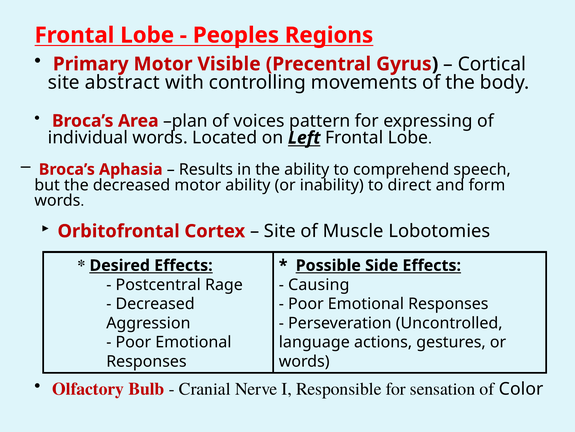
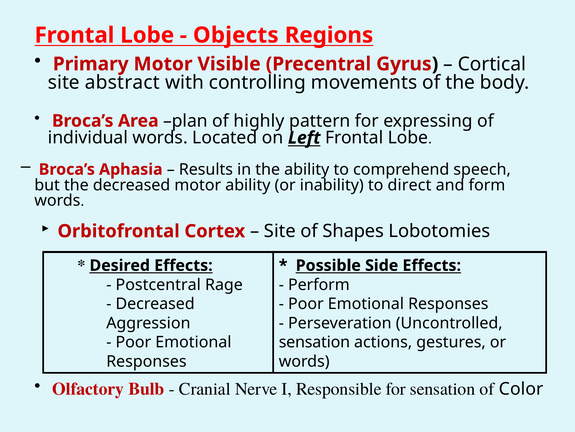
Peoples: Peoples -> Objects
voices: voices -> highly
Muscle: Muscle -> Shapes
Causing: Causing -> Perform
language at (314, 342): language -> sensation
